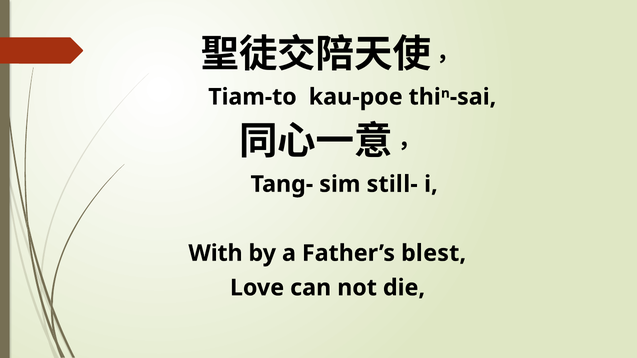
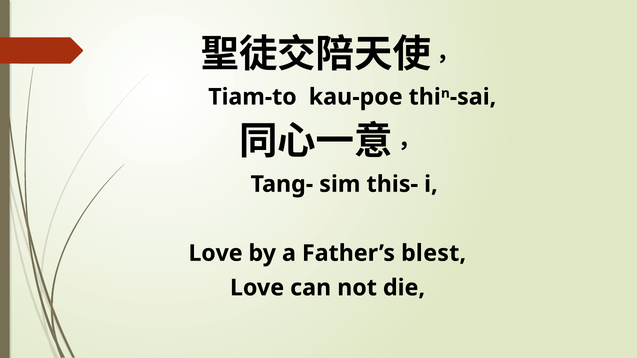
still-: still- -> this-
With at (215, 253): With -> Love
